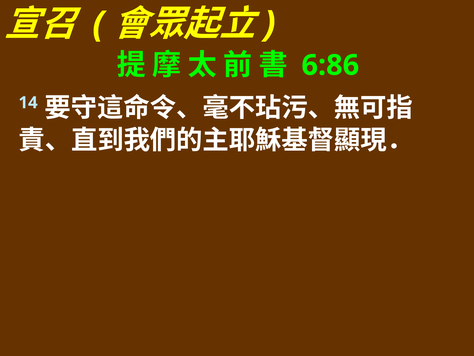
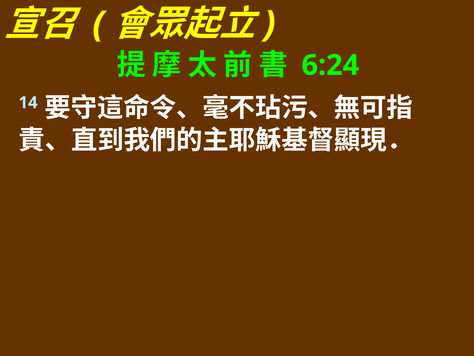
6:86: 6:86 -> 6:24
